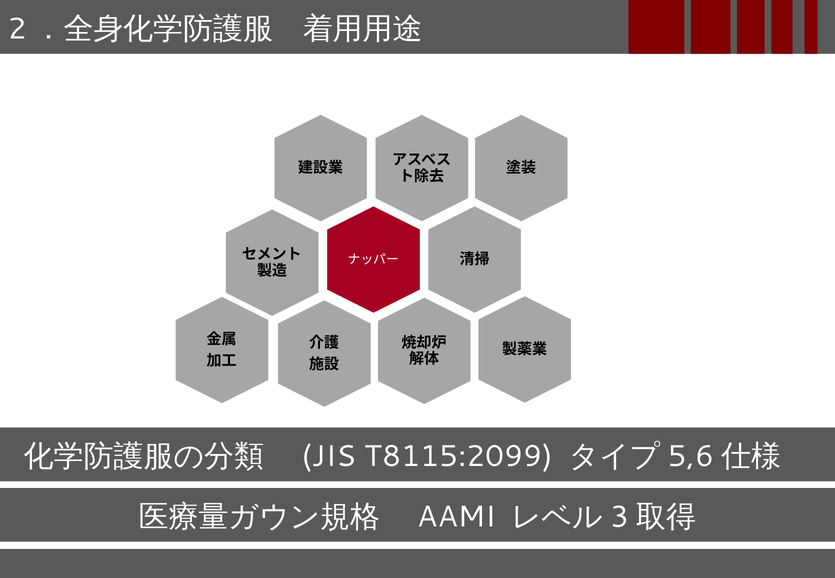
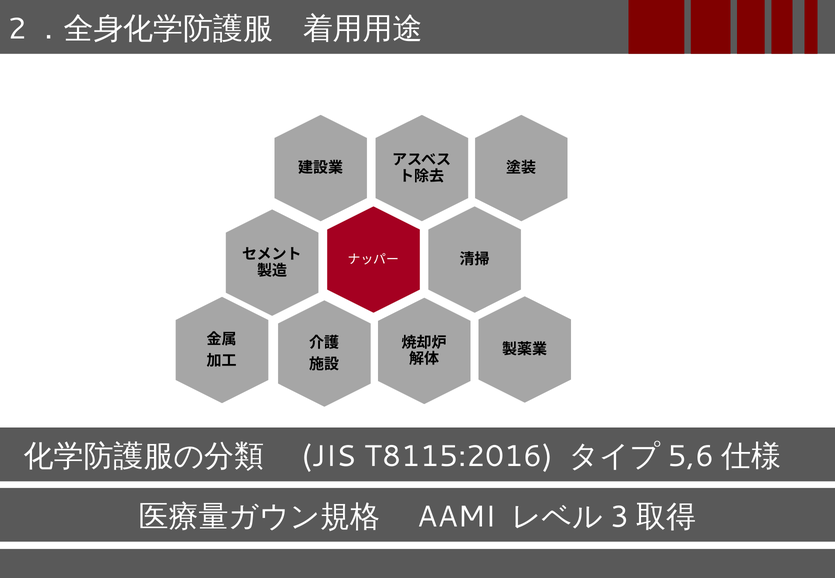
T8115:2099: T8115:2099 -> T8115:2016
